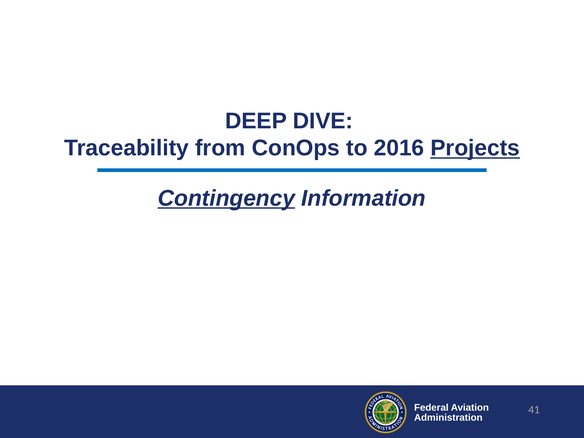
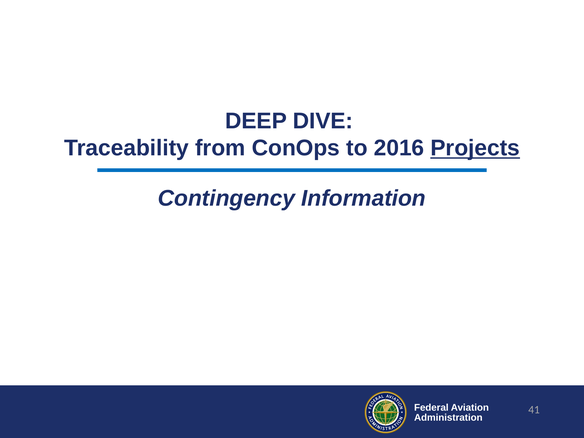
Contingency underline: present -> none
